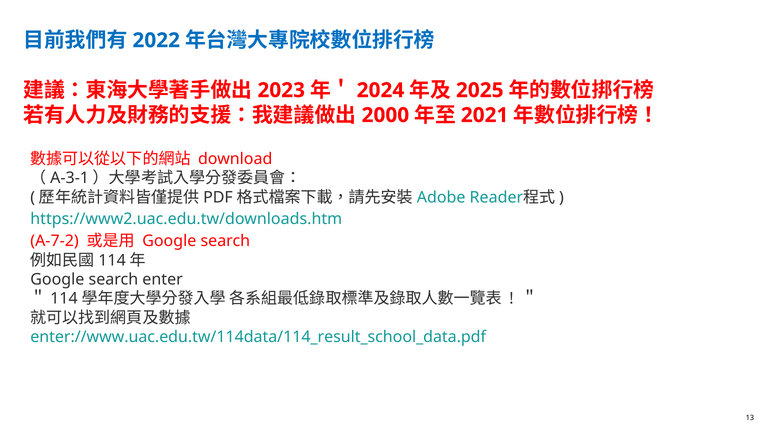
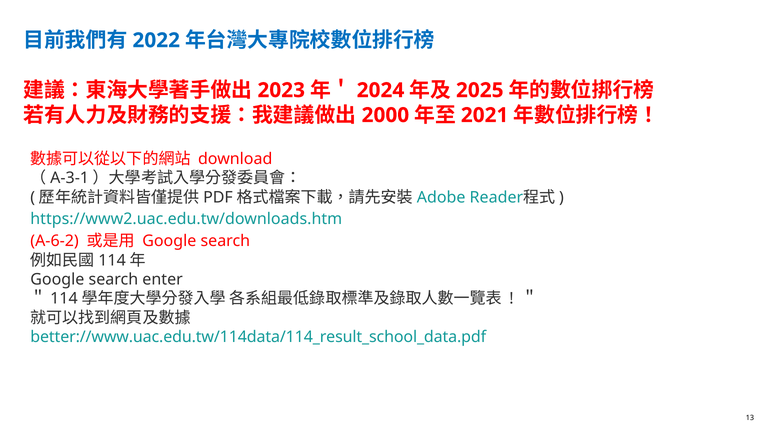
A-7-2: A-7-2 -> A-6-2
enter://www.uac.edu.tw/114data/114_result_school_data.pdf: enter://www.uac.edu.tw/114data/114_result_school_data.pdf -> better://www.uac.edu.tw/114data/114_result_school_data.pdf
